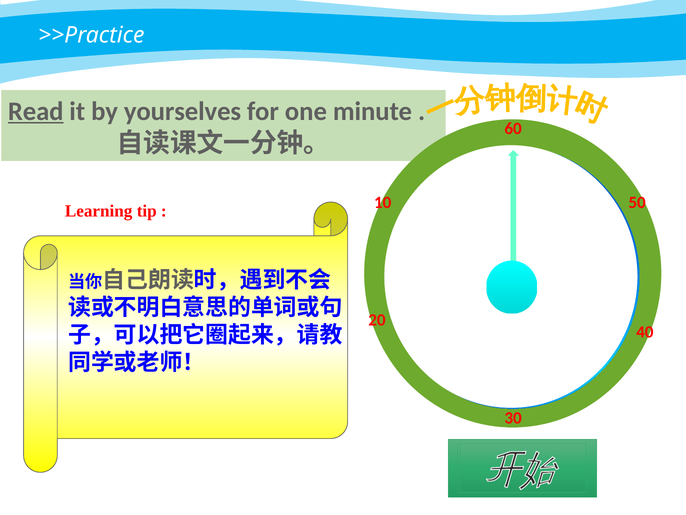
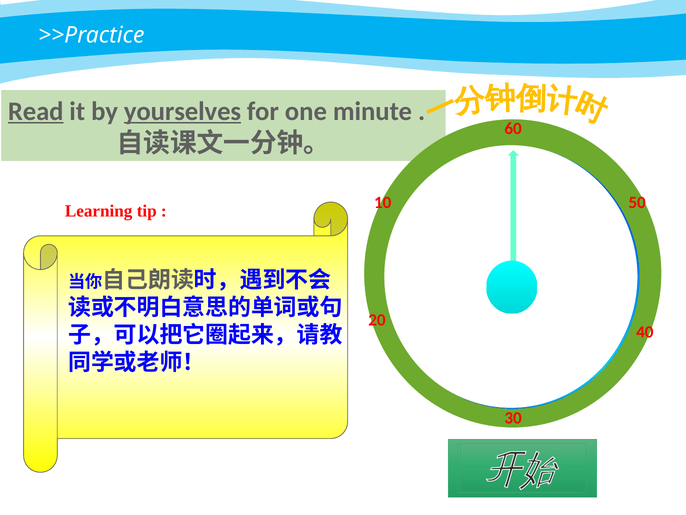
yourselves underline: none -> present
